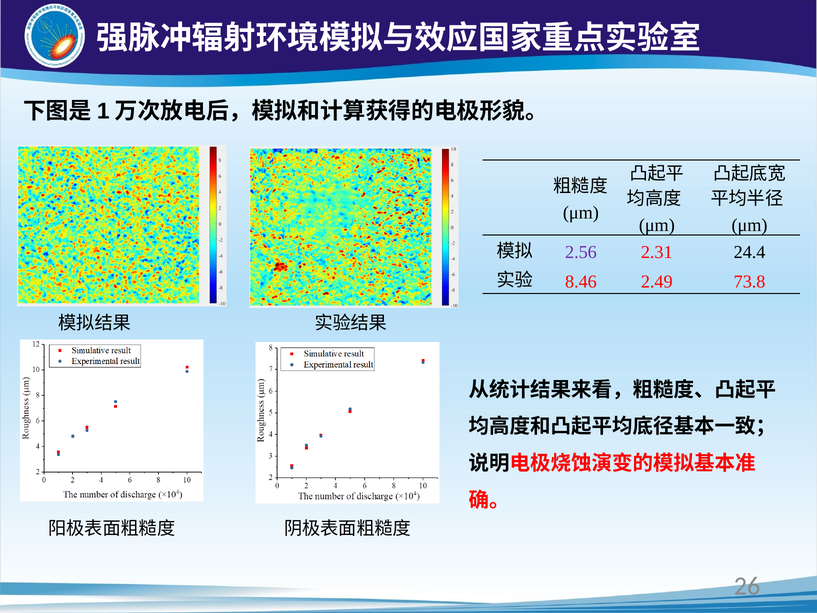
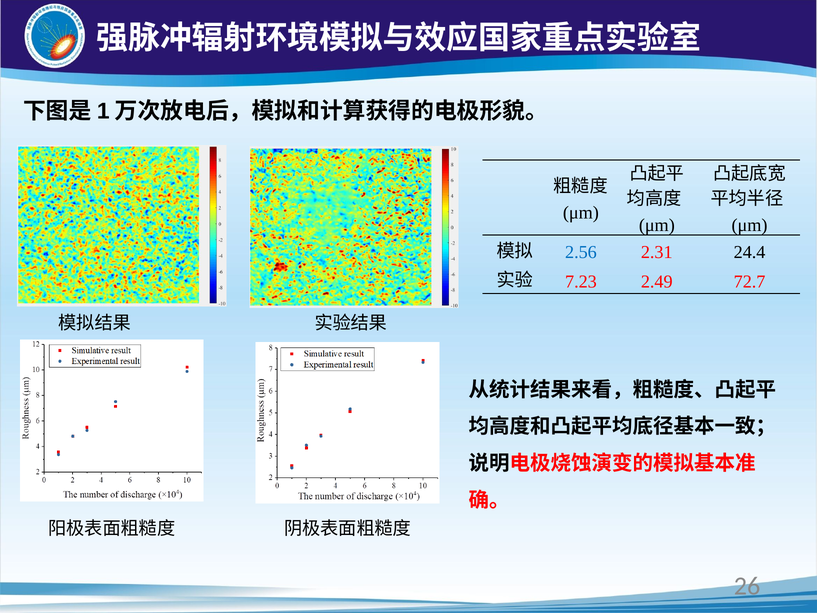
2.56 colour: purple -> blue
8.46: 8.46 -> 7.23
73.8: 73.8 -> 72.7
